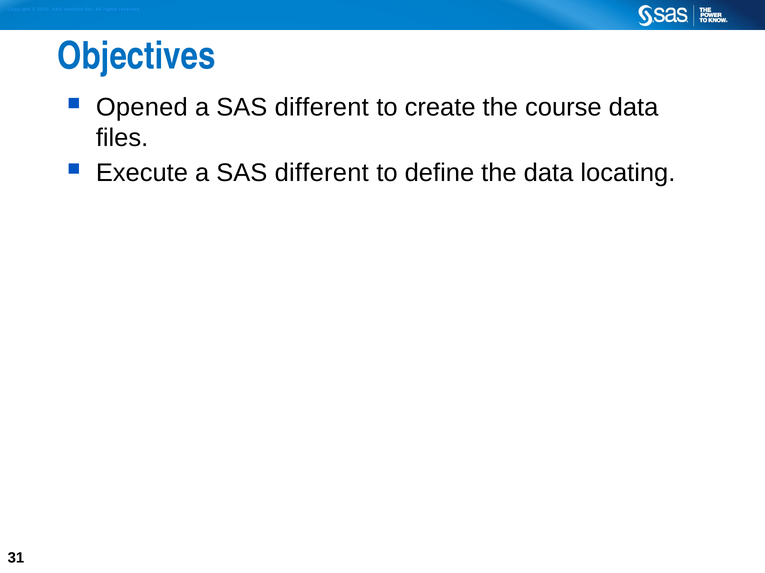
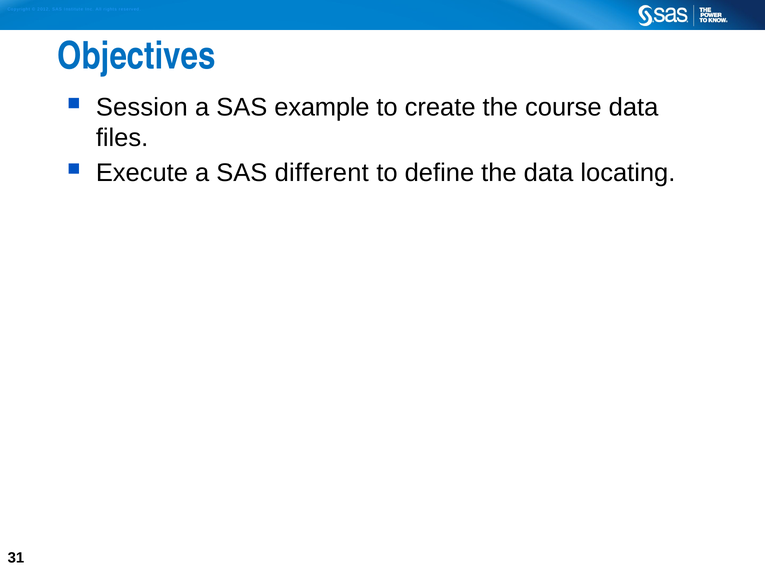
Opened: Opened -> Session
different at (322, 107): different -> example
